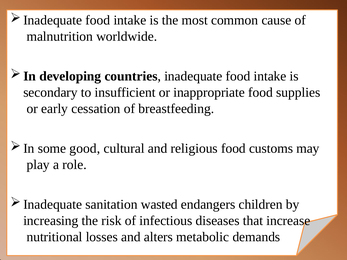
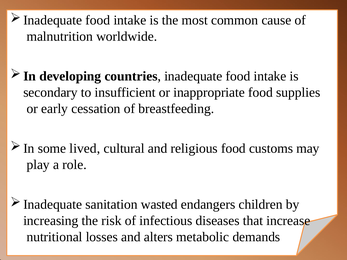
good: good -> lived
